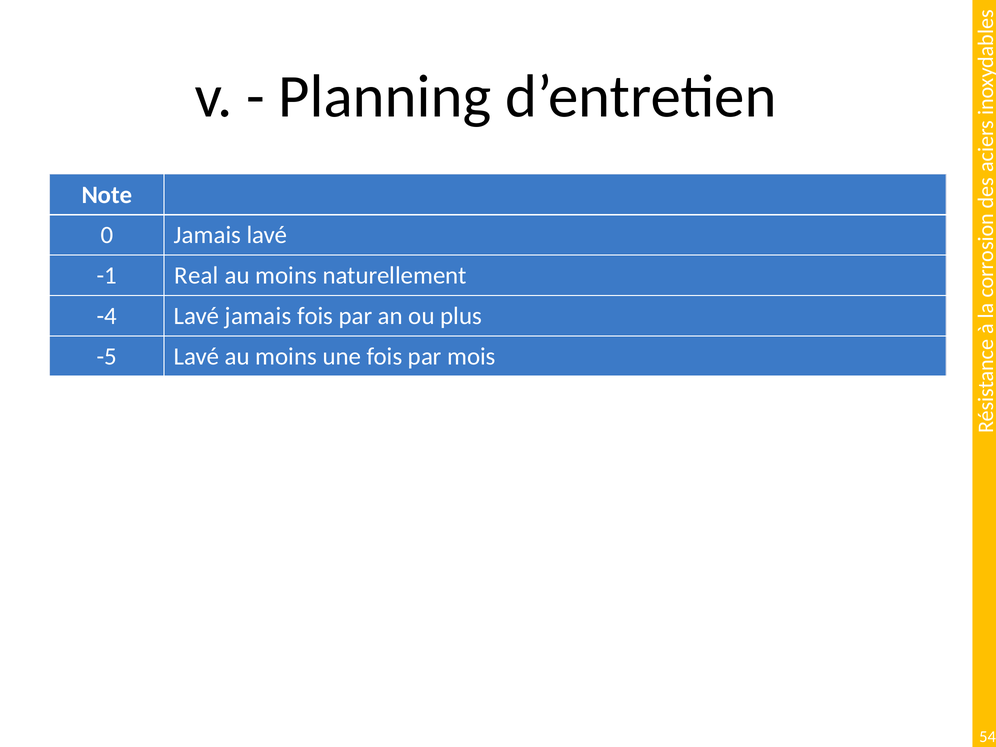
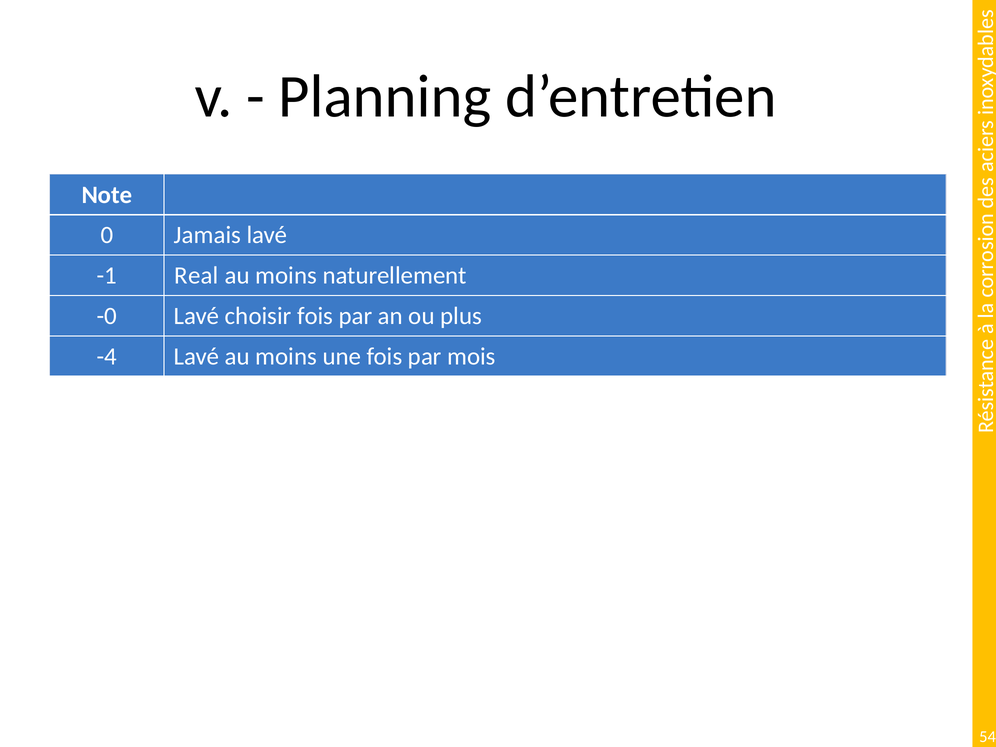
-4: -4 -> -0
Lavé jamais: jamais -> choisir
-5: -5 -> -4
